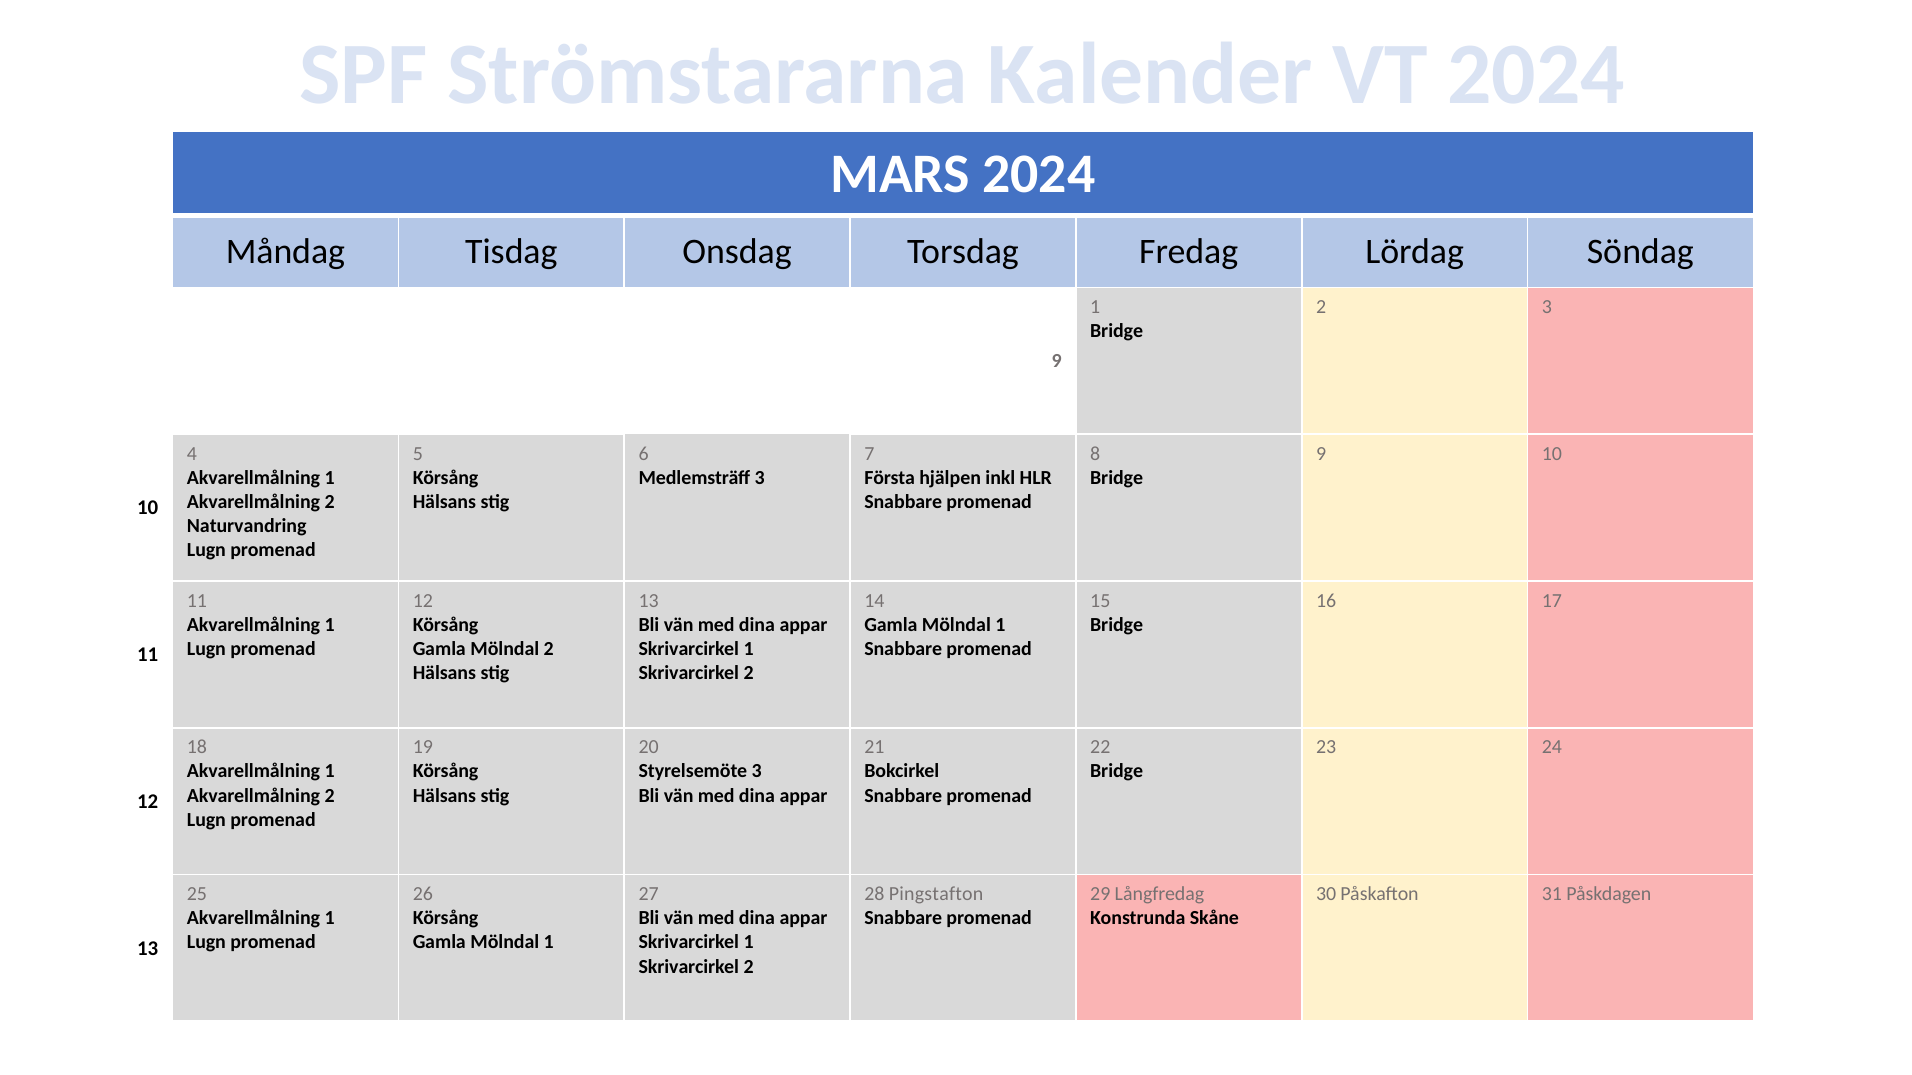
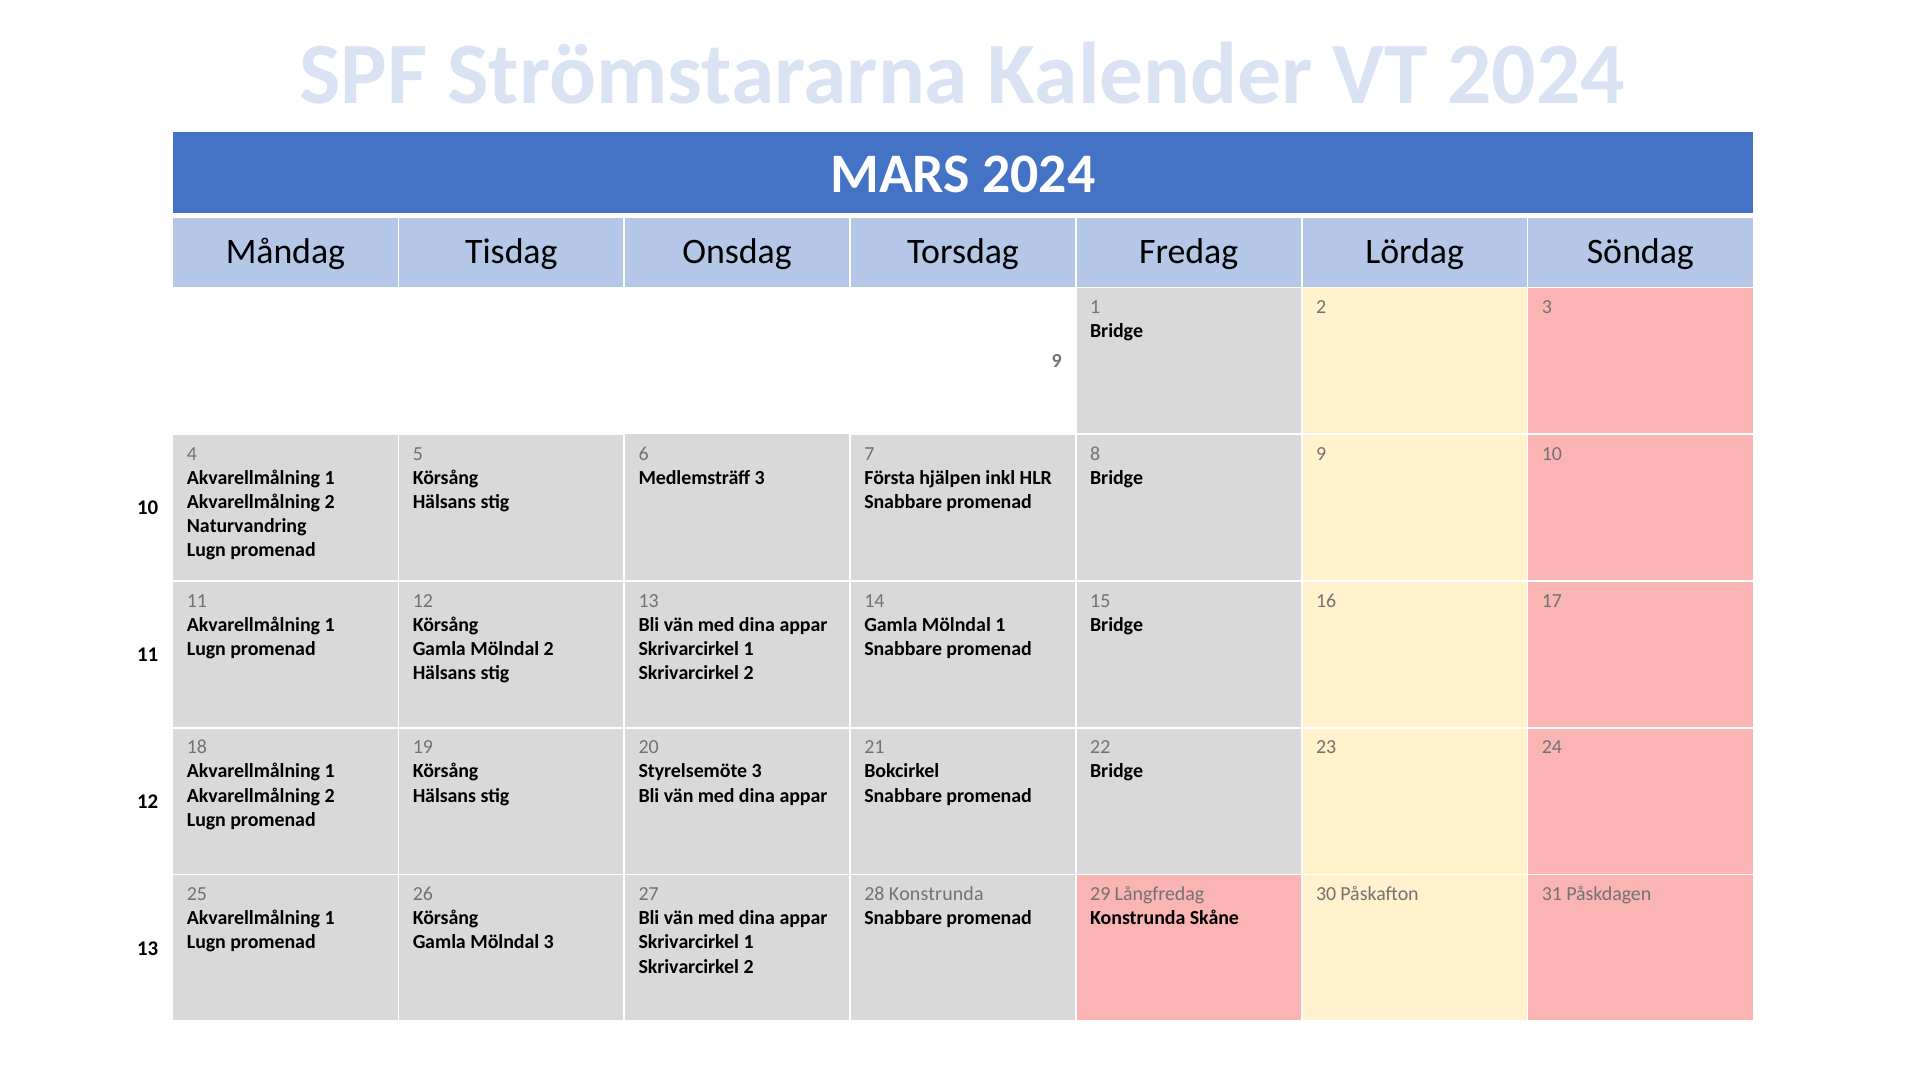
28 Pingstafton: Pingstafton -> Konstrunda
1 at (549, 943): 1 -> 3
